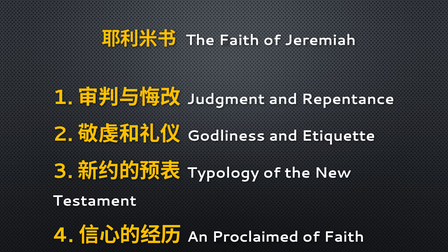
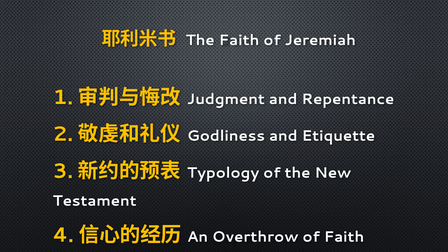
Proclaimed: Proclaimed -> Overthrow
